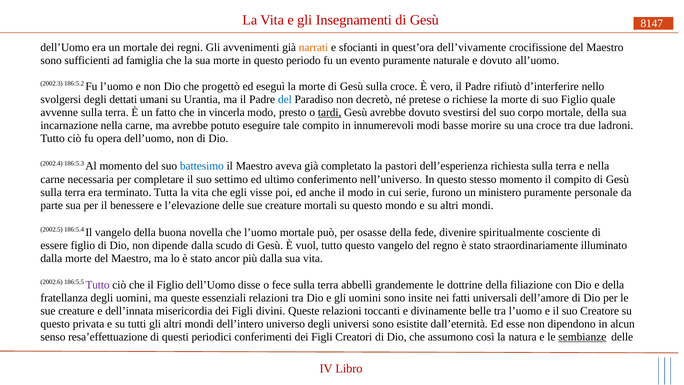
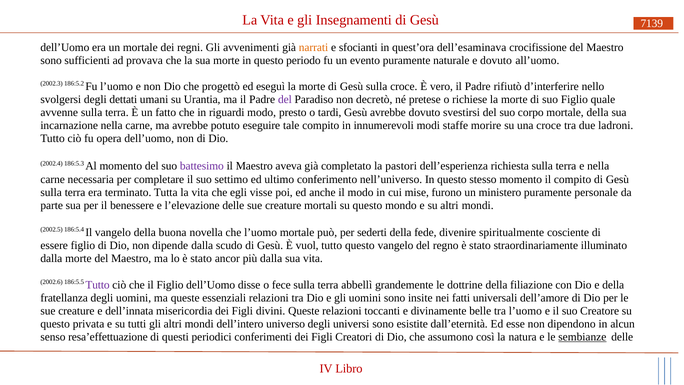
8147: 8147 -> 7139
dell’vivamente: dell’vivamente -> dell’esaminava
famiglia: famiglia -> provava
del at (285, 100) colour: blue -> purple
vincerla: vincerla -> riguardi
tardi underline: present -> none
basse: basse -> staffe
battesimo colour: blue -> purple
serie: serie -> mise
osasse: osasse -> sederti
